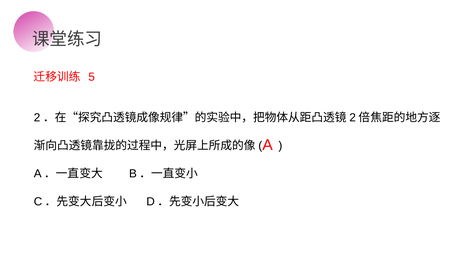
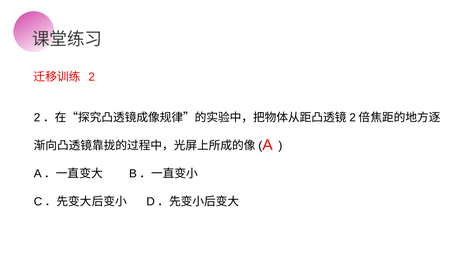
5: 5 -> 2
